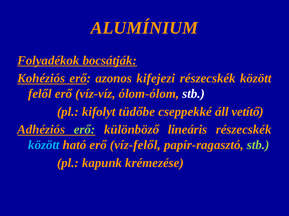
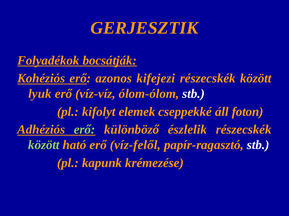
ALUMÍNIUM: ALUMÍNIUM -> GERJESZTIK
felől: felől -> lyuk
tüdőbe: tüdőbe -> elemek
vetítő: vetítő -> foton
lineáris: lineáris -> észlelik
között at (44, 145) colour: light blue -> light green
stb at (258, 145) colour: light green -> white
